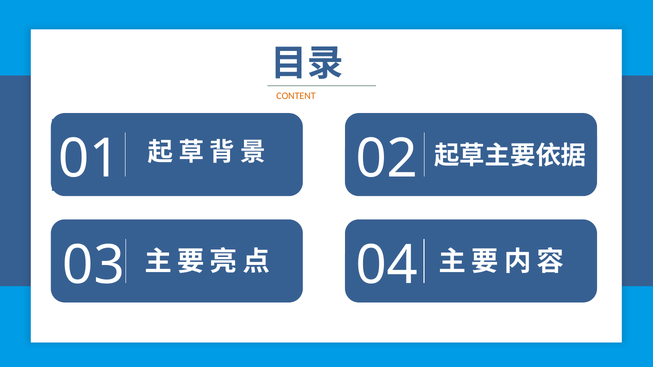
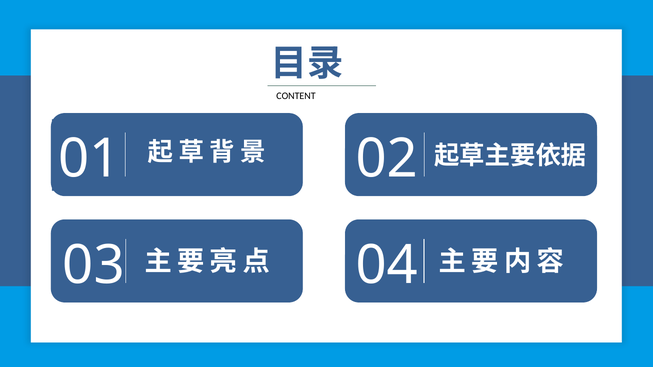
CONTENT colour: orange -> black
